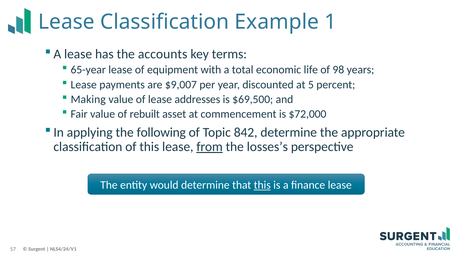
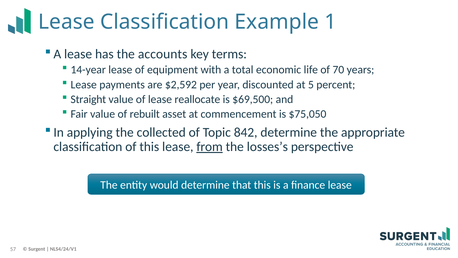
65-year: 65-year -> 14-year
98: 98 -> 70
$9,007: $9,007 -> $2,592
Making: Making -> Straight
addresses: addresses -> reallocate
$72,000: $72,000 -> $75,050
following: following -> collected
this at (262, 185) underline: present -> none
